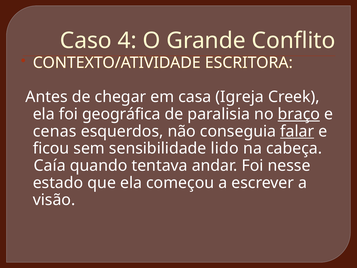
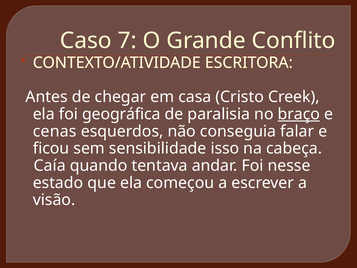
4: 4 -> 7
Igreja: Igreja -> Cristo
falar underline: present -> none
lido: lido -> isso
